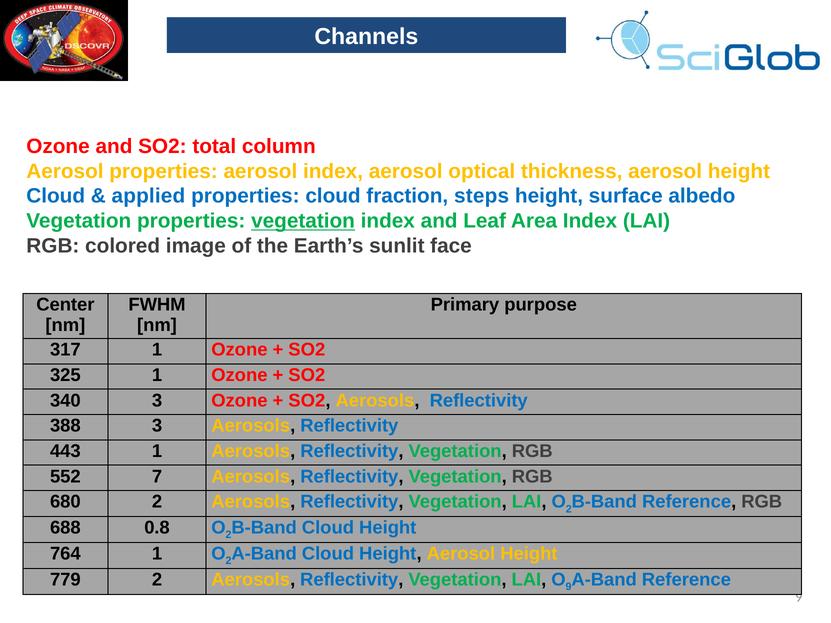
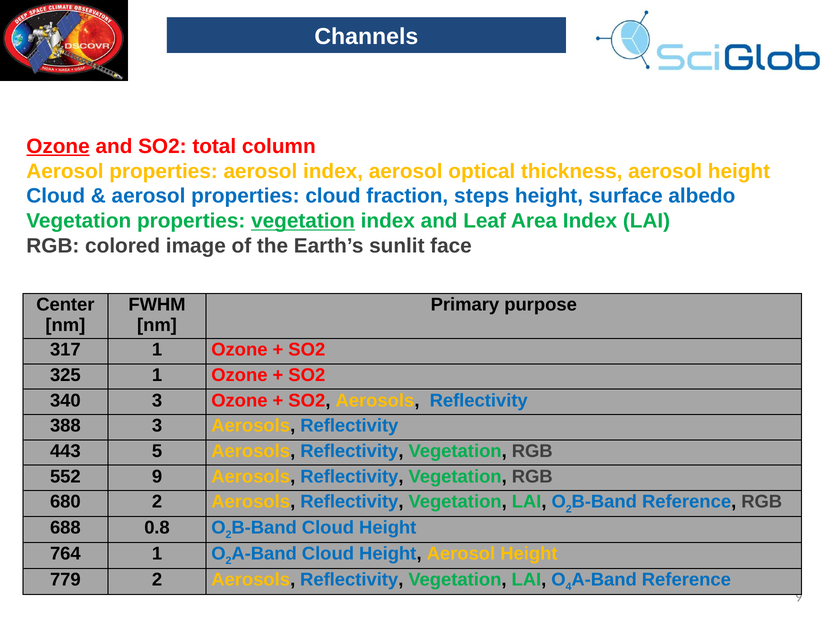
Ozone at (58, 146) underline: none -> present
applied at (148, 196): applied -> aerosol
443 1: 1 -> 5
552 7: 7 -> 9
9 at (569, 587): 9 -> 4
